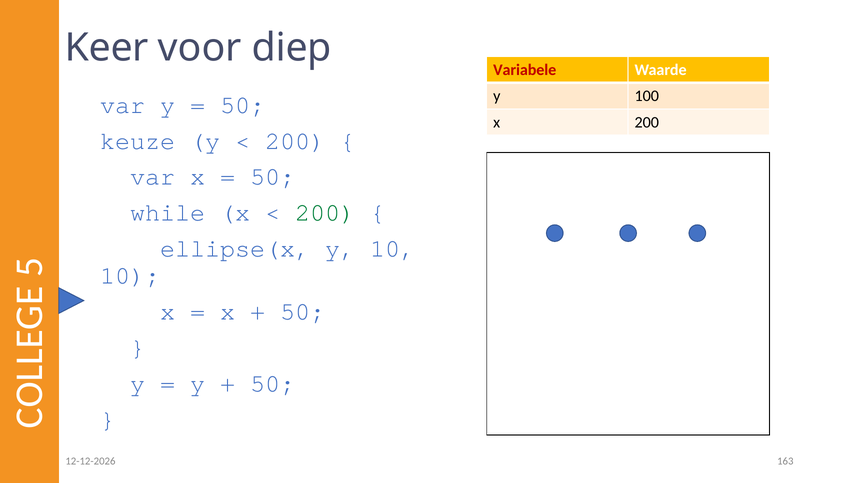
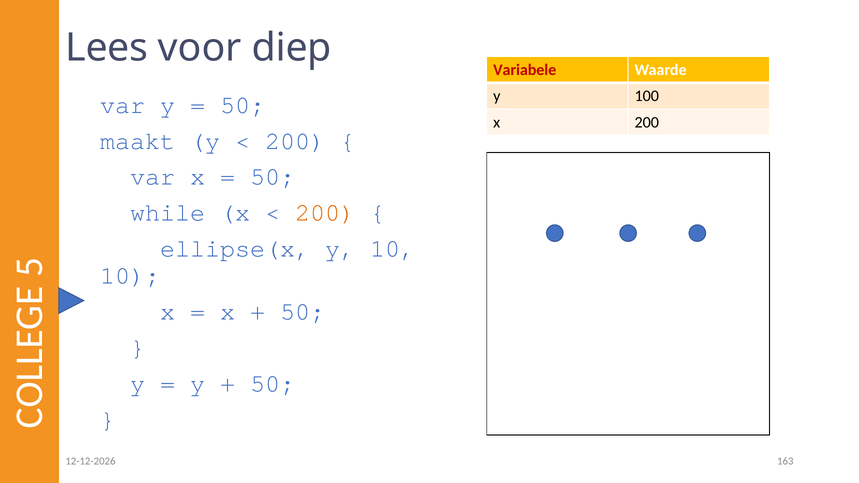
Keer: Keer -> Lees
keuze: keuze -> maakt
200 at (325, 213) colour: green -> orange
